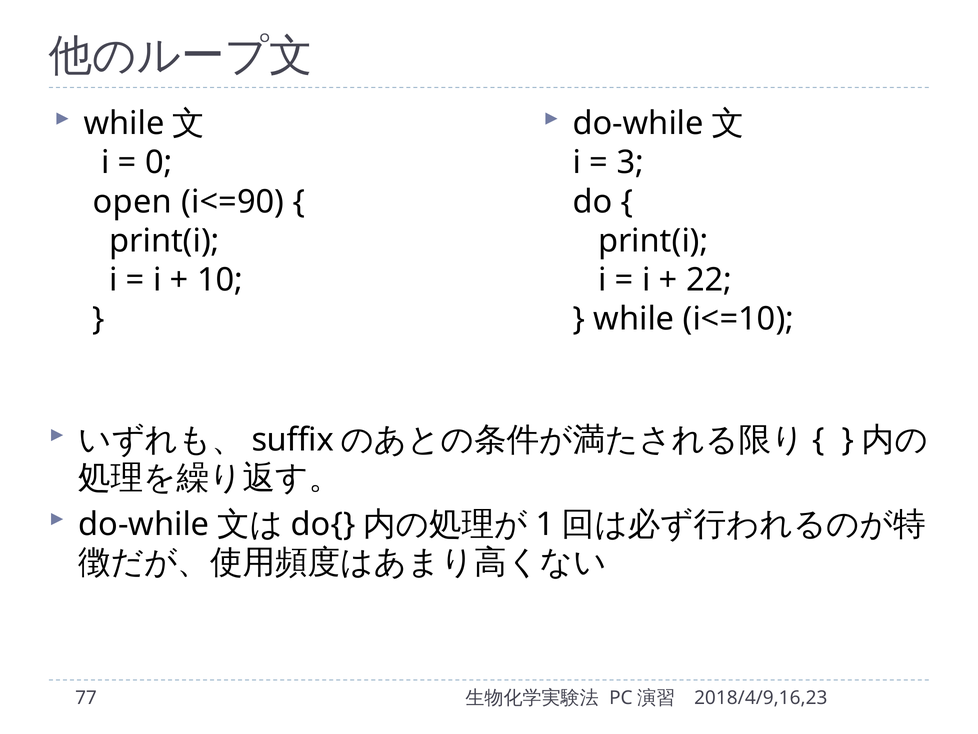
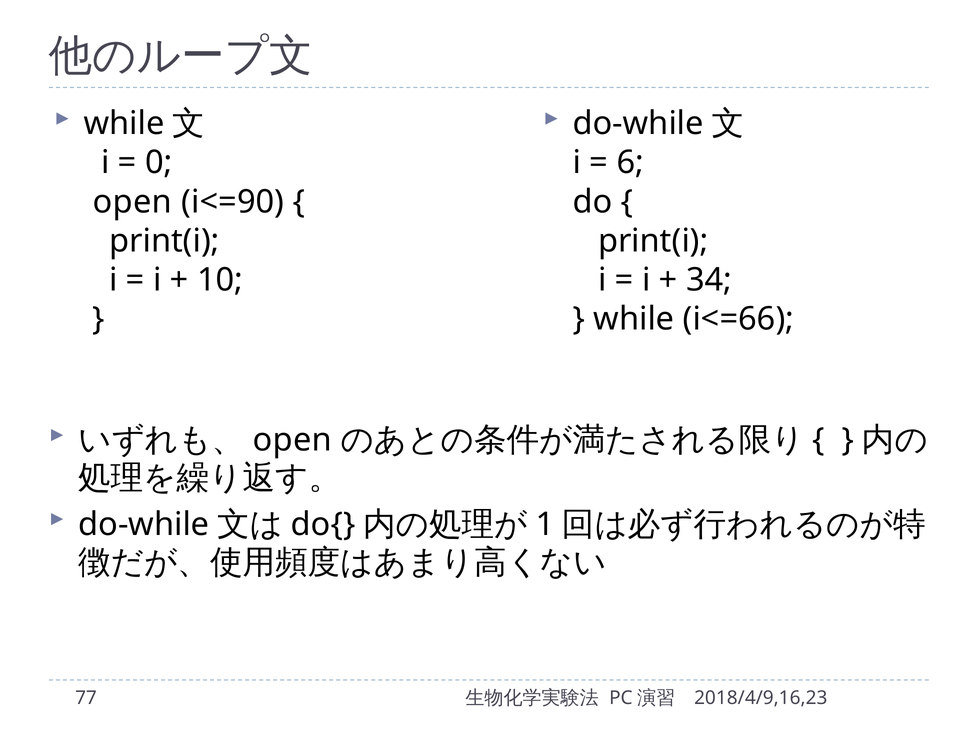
3: 3 -> 6
22: 22 -> 34
i<=10: i<=10 -> i<=66
suffix at (293, 440): suffix -> open
